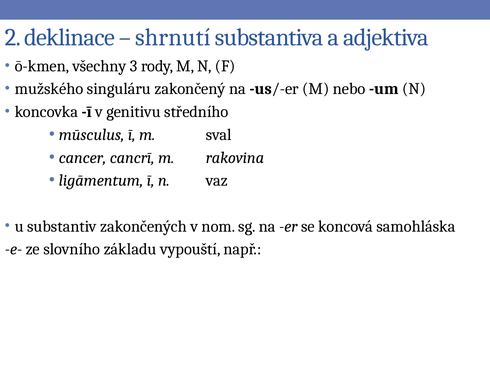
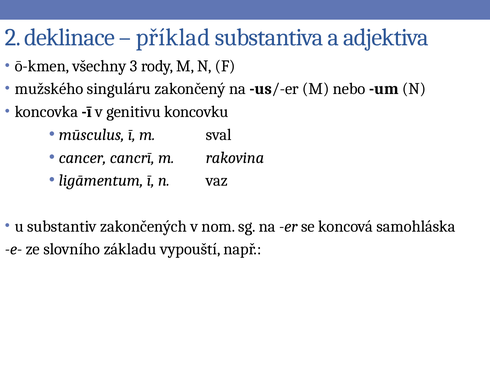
shrnutí: shrnutí -> příklad
středního: středního -> koncovku
